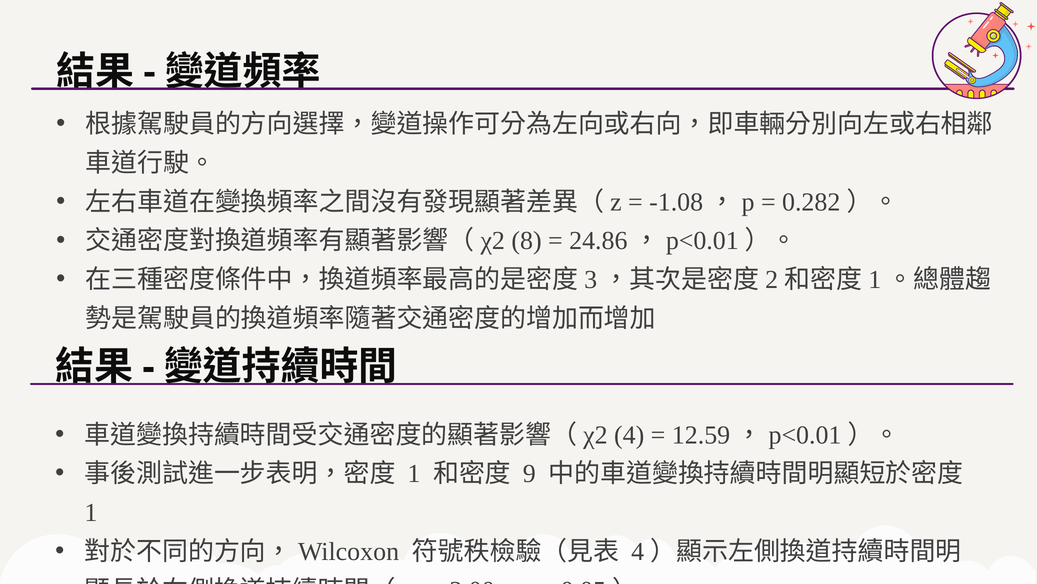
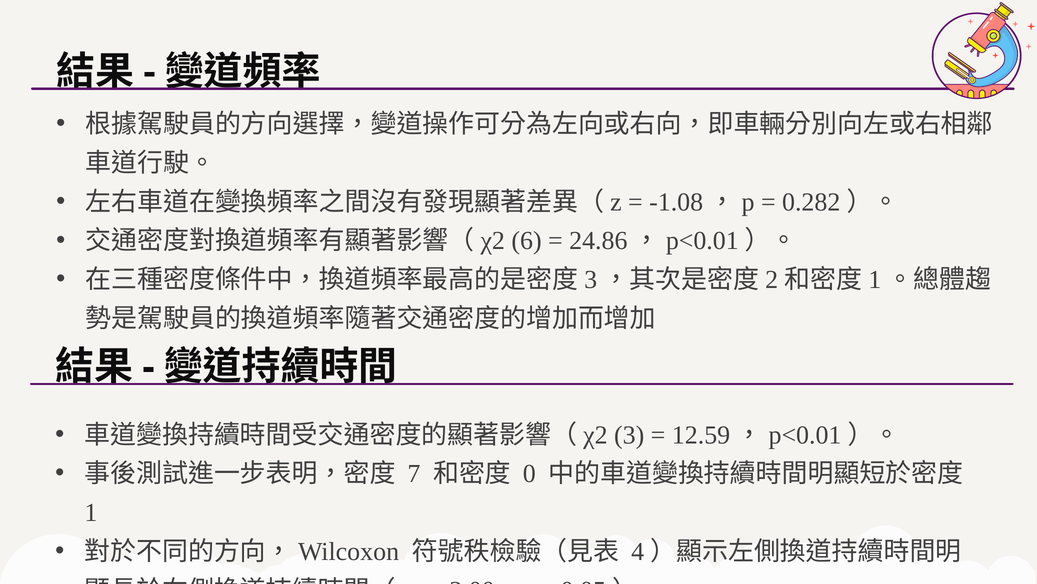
8: 8 -> 6
4: 4 -> 3
1 at (414, 473): 1 -> 7
9: 9 -> 0
